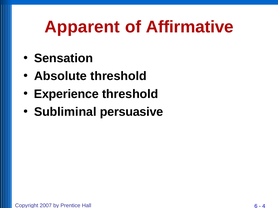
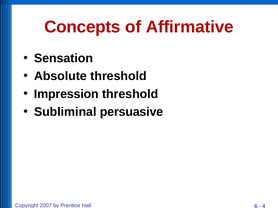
Apparent: Apparent -> Concepts
Experience: Experience -> Impression
